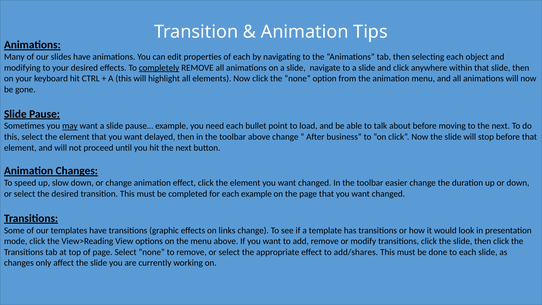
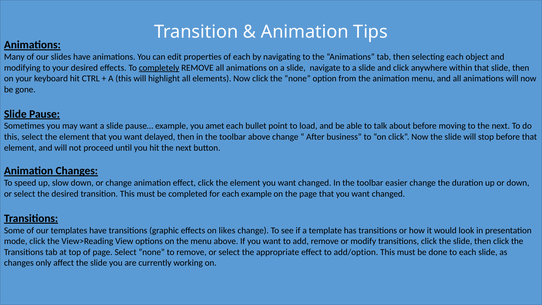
may underline: present -> none
need: need -> amet
links: links -> likes
add/shares: add/shares -> add/option
